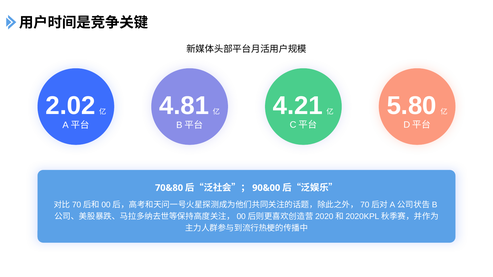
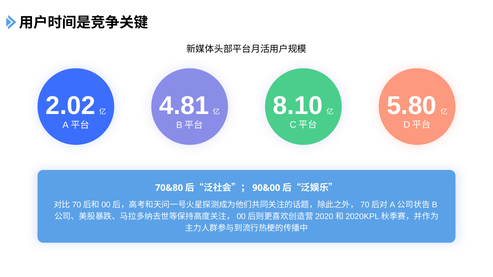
4.21: 4.21 -> 8.10
